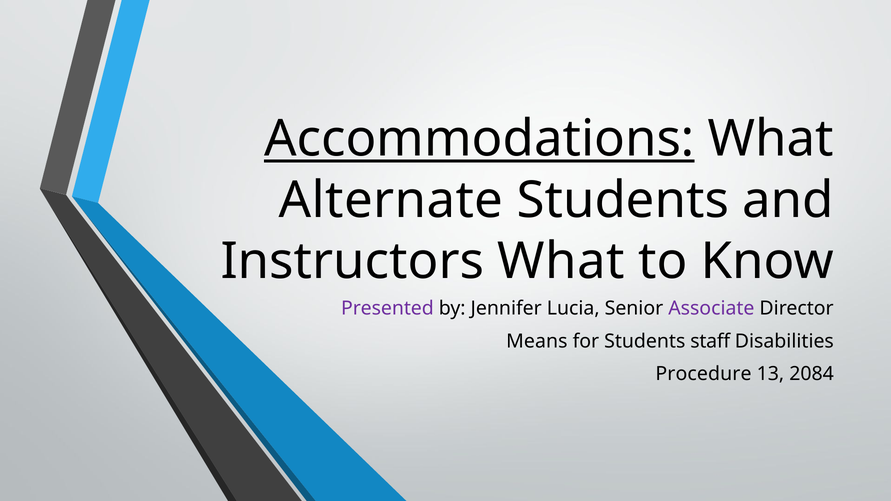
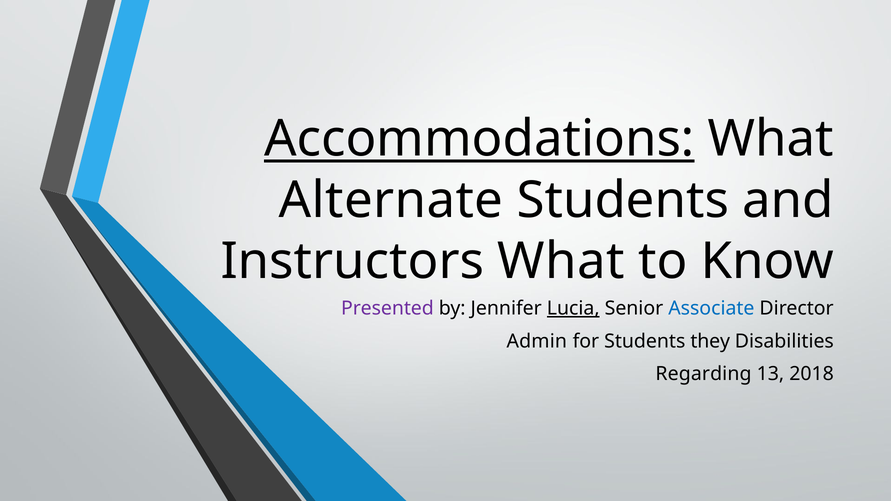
Lucia underline: none -> present
Associate colour: purple -> blue
Means: Means -> Admin
staff: staff -> they
Procedure: Procedure -> Regarding
2084: 2084 -> 2018
